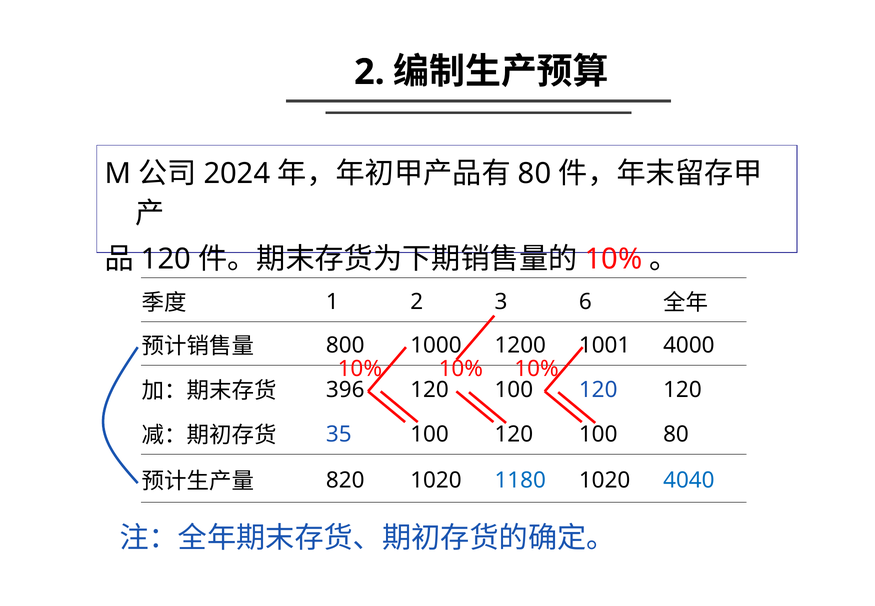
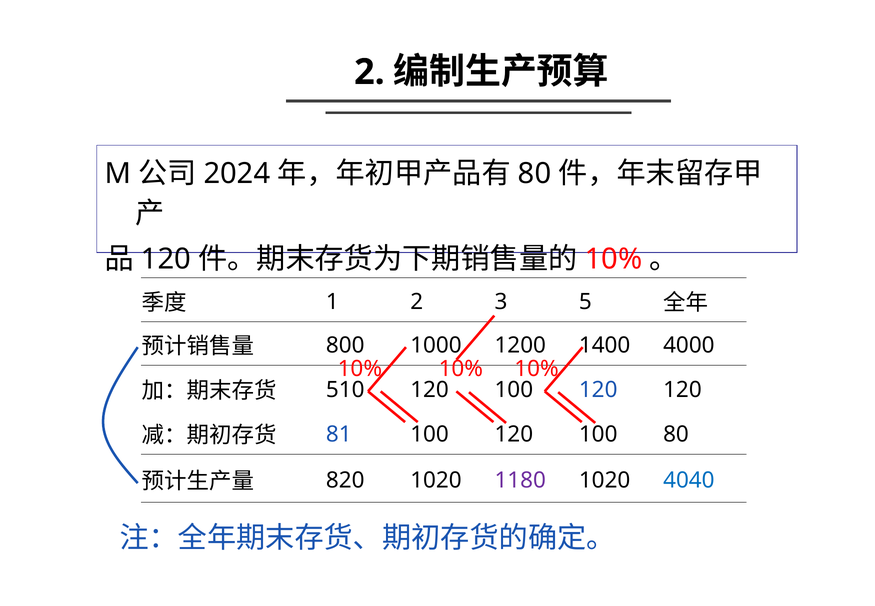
6: 6 -> 5
1001: 1001 -> 1400
396: 396 -> 510
35: 35 -> 81
1180 colour: blue -> purple
